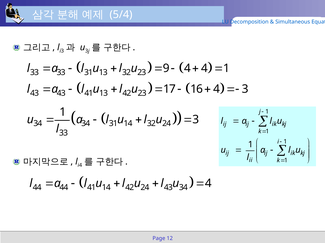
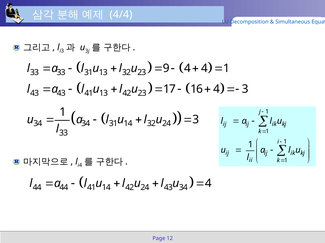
5/4: 5/4 -> 4/4
